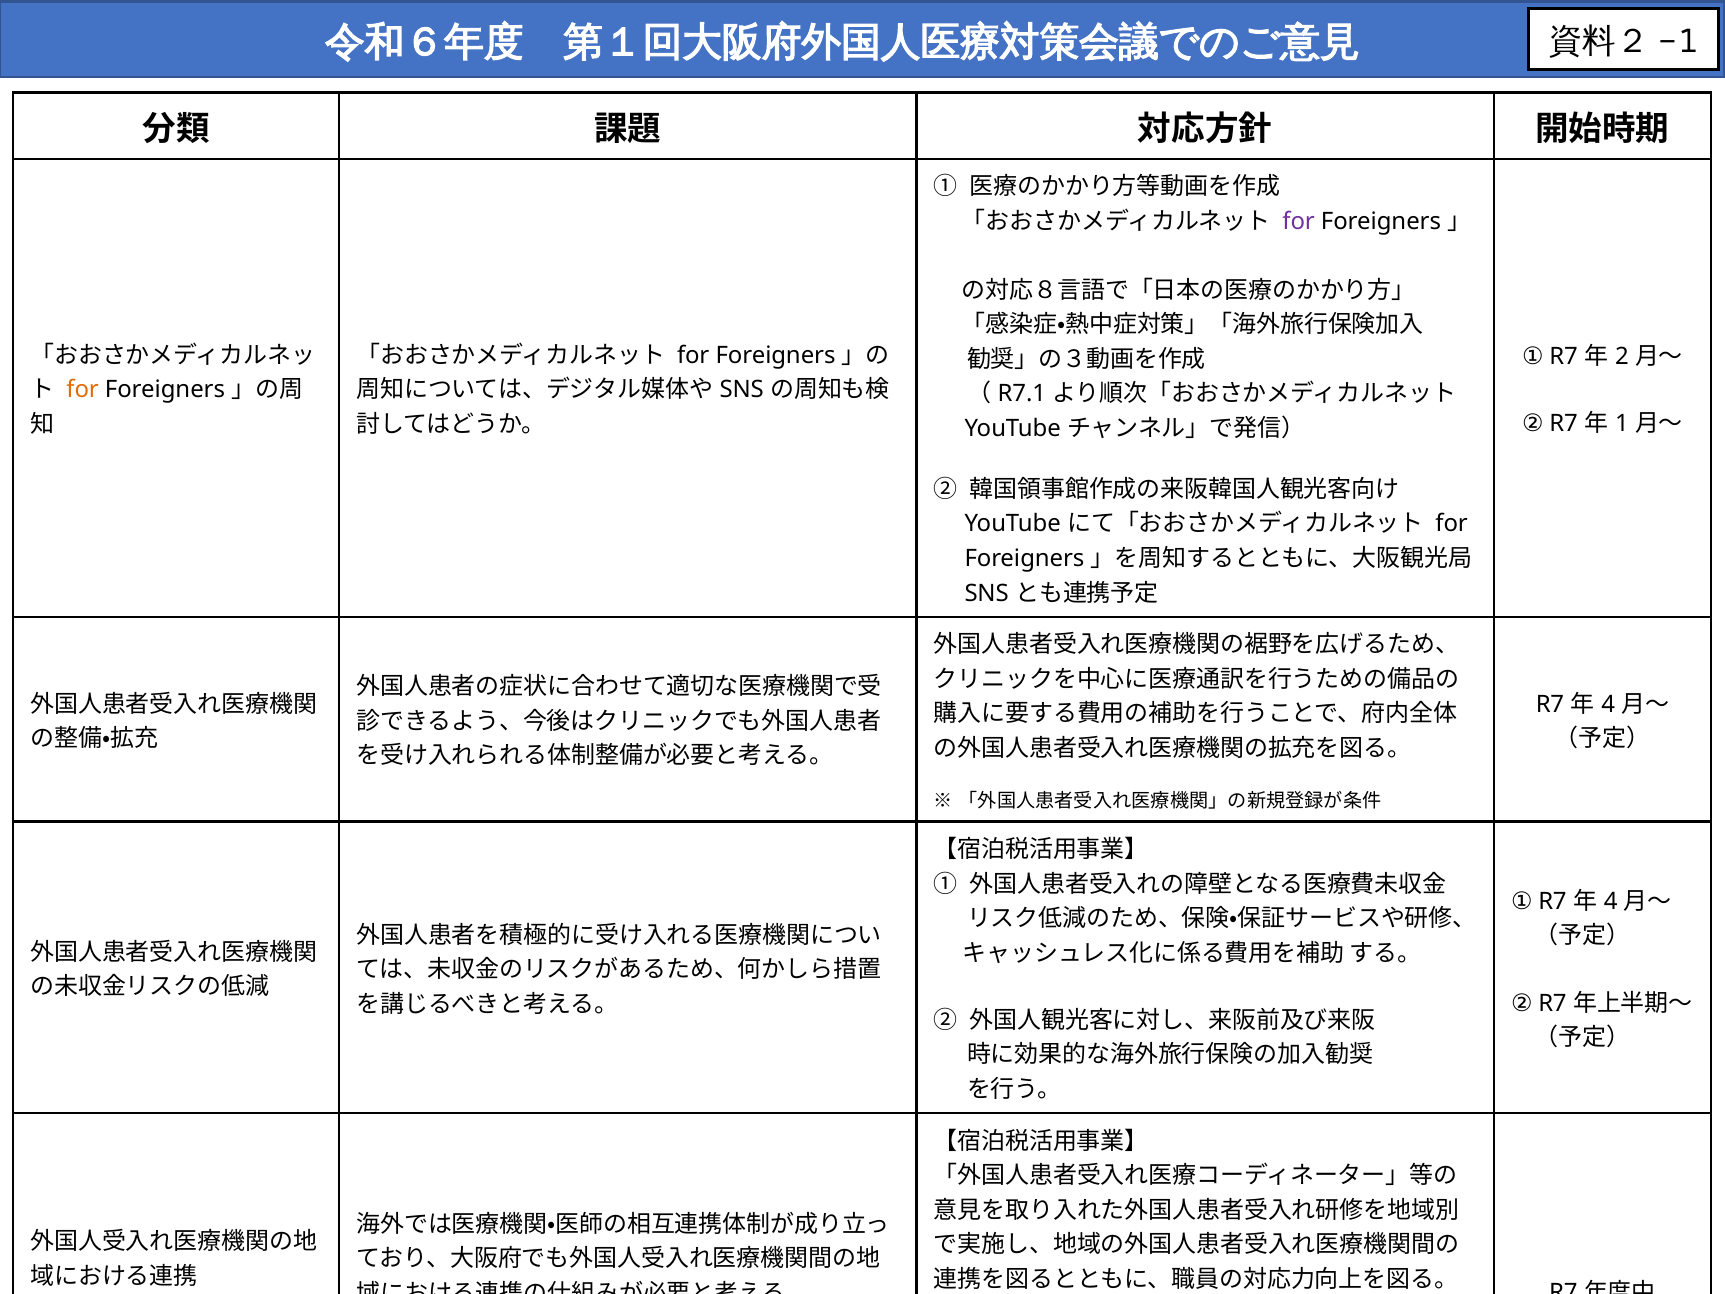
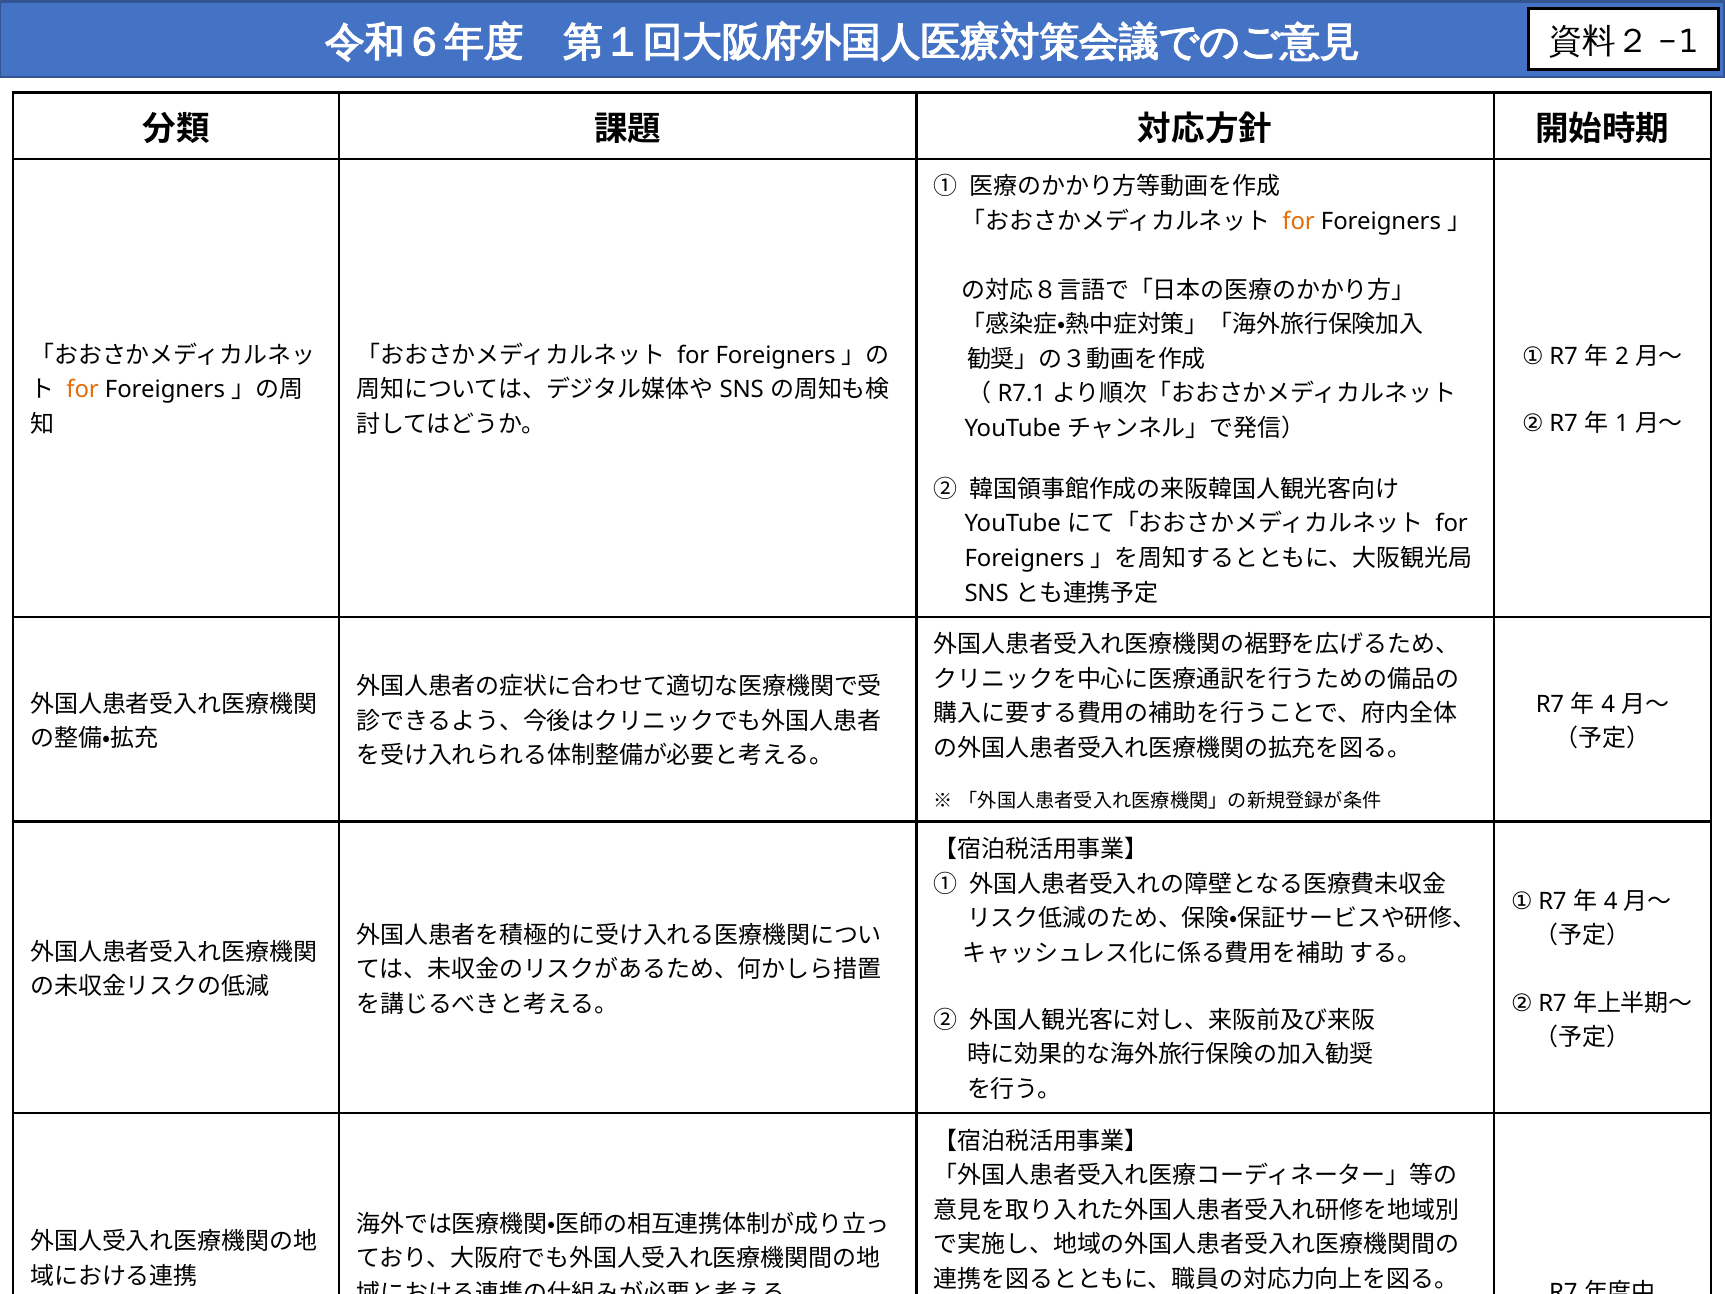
for at (1299, 221) colour: purple -> orange
